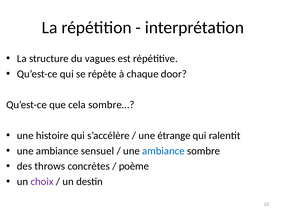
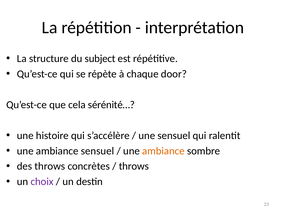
vagues: vagues -> subject
sombre…: sombre… -> sérénité…
une étrange: étrange -> sensuel
ambiance at (163, 151) colour: blue -> orange
poème at (134, 167): poème -> throws
